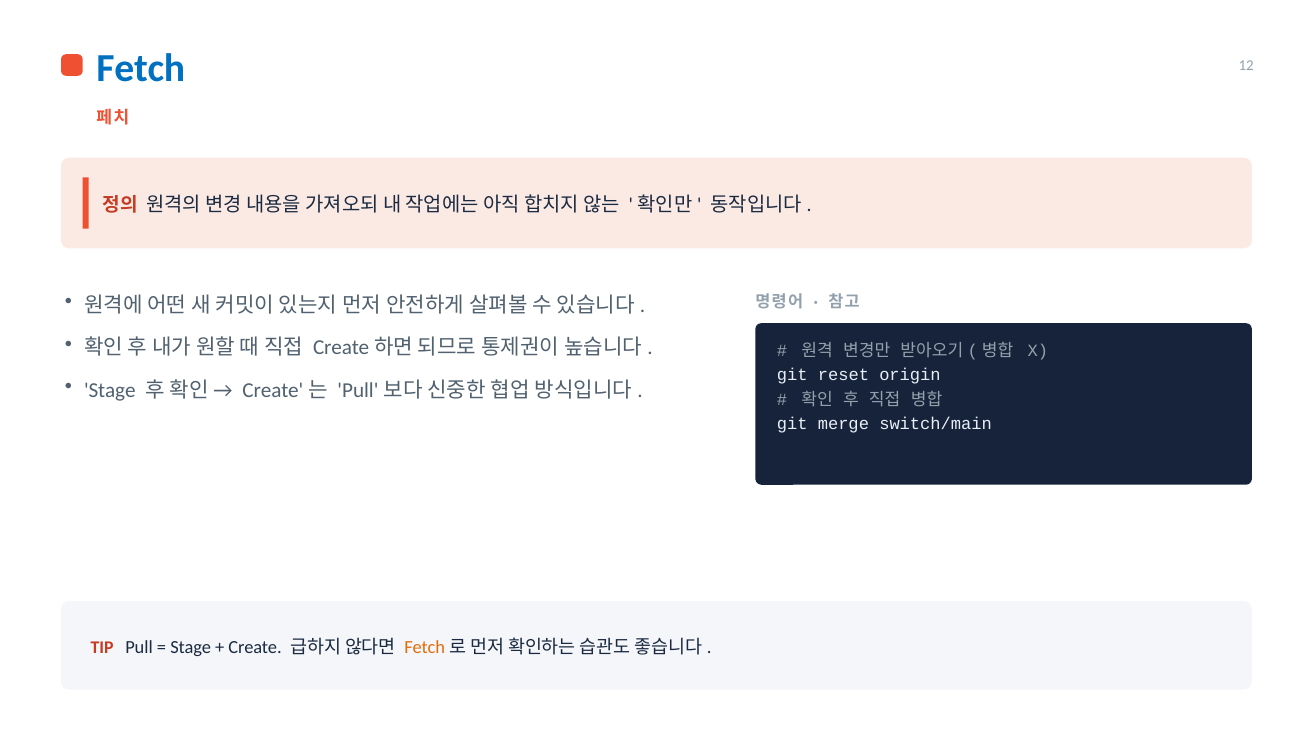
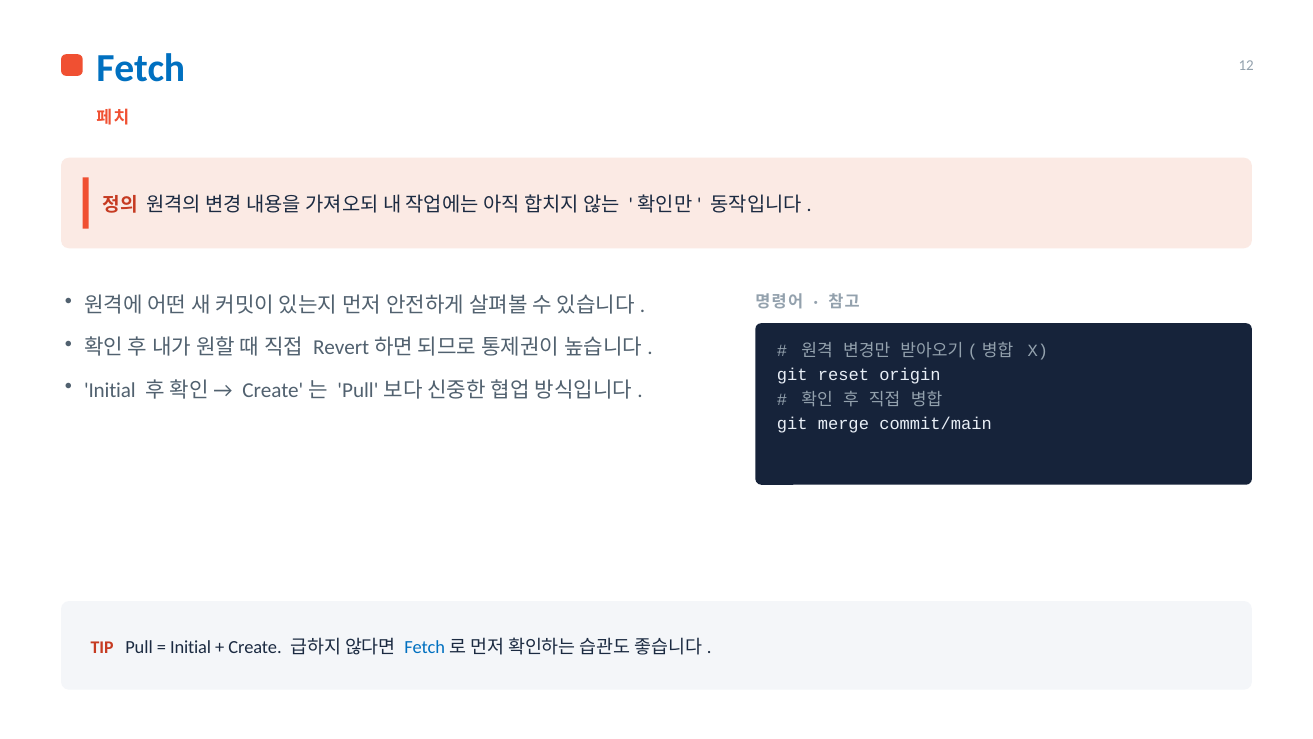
Create at (341, 348): Create -> Revert
Stage at (110, 390): Stage -> Initial
switch/main: switch/main -> commit/main
Stage at (191, 647): Stage -> Initial
Fetch at (425, 647) colour: orange -> blue
